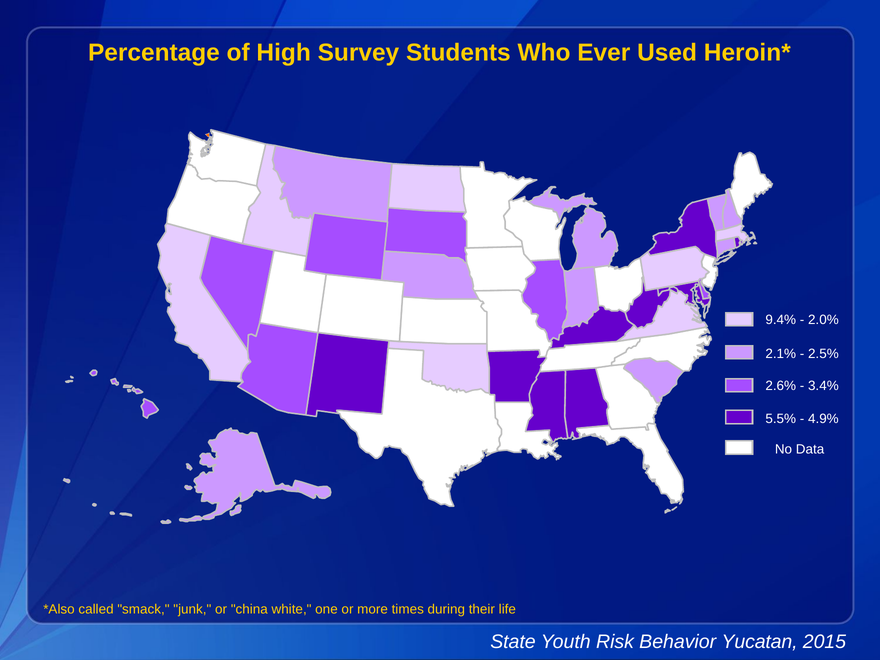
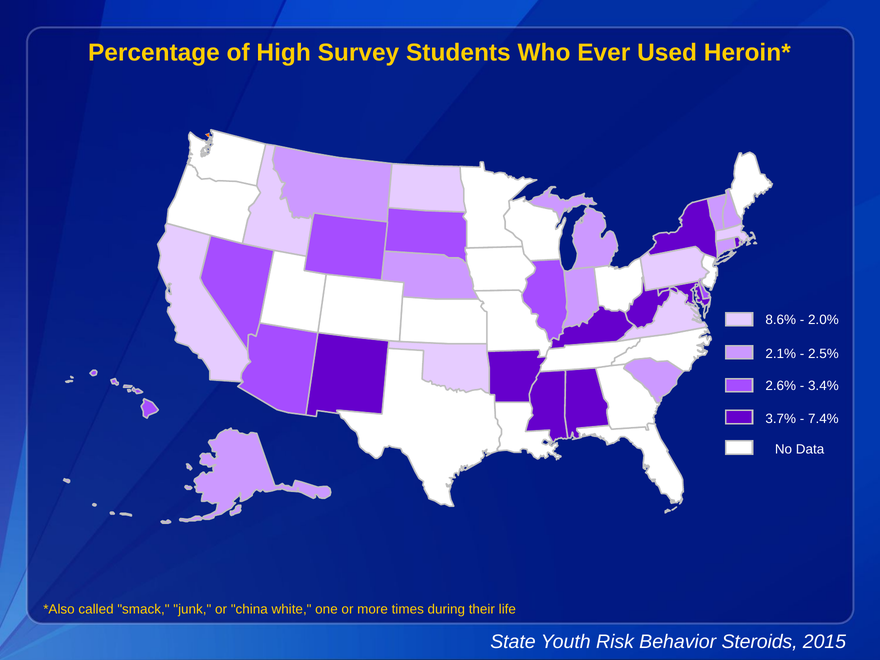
9.4%: 9.4% -> 8.6%
5.5%: 5.5% -> 3.7%
4.9%: 4.9% -> 7.4%
Yucatan: Yucatan -> Steroids
